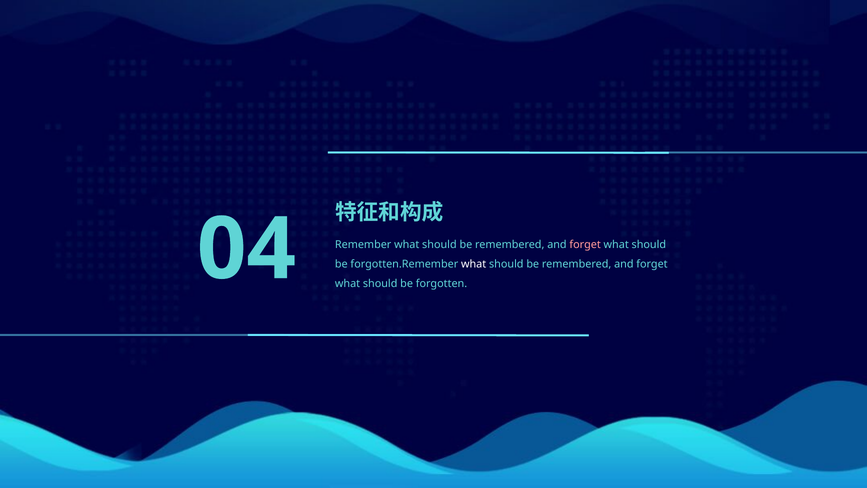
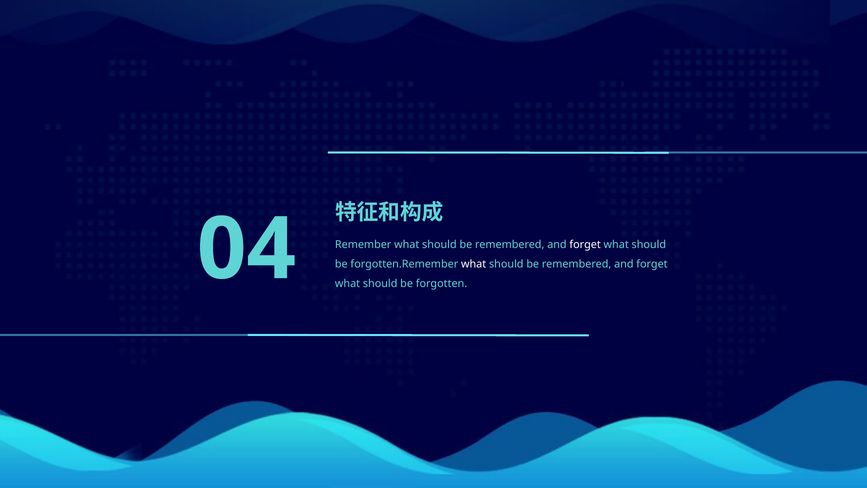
forget at (585, 244) colour: pink -> white
